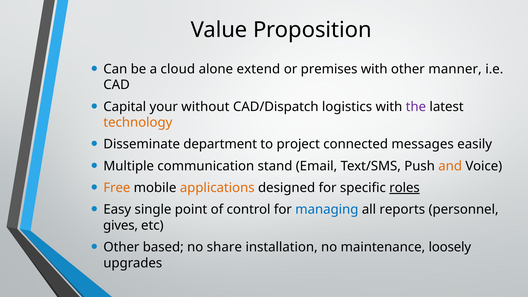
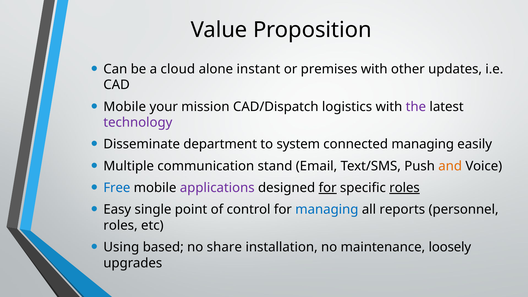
extend: extend -> instant
manner: manner -> updates
Capital at (125, 107): Capital -> Mobile
without: without -> mission
technology colour: orange -> purple
project: project -> system
connected messages: messages -> managing
Free colour: orange -> blue
applications colour: orange -> purple
for at (328, 188) underline: none -> present
gives at (121, 225): gives -> roles
Other at (121, 247): Other -> Using
